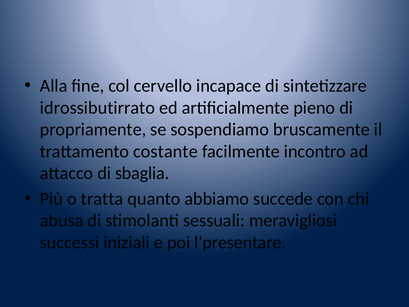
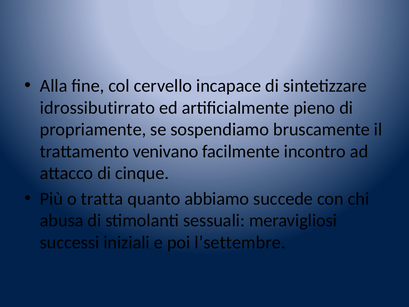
costante: costante -> venivano
sbaglia: sbaglia -> cinque
l’presentare: l’presentare -> l’settembre
